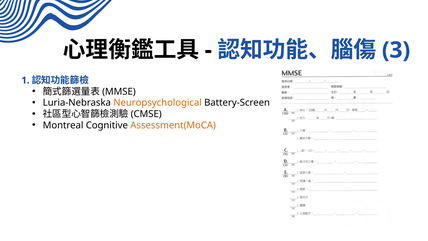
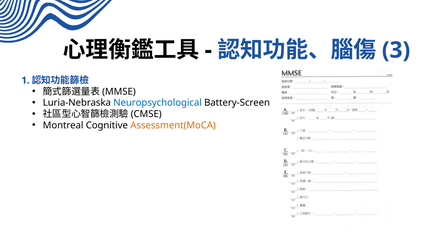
Neuropsychological colour: orange -> blue
